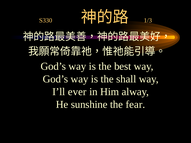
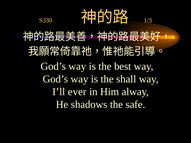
sunshine: sunshine -> shadows
fear: fear -> safe
